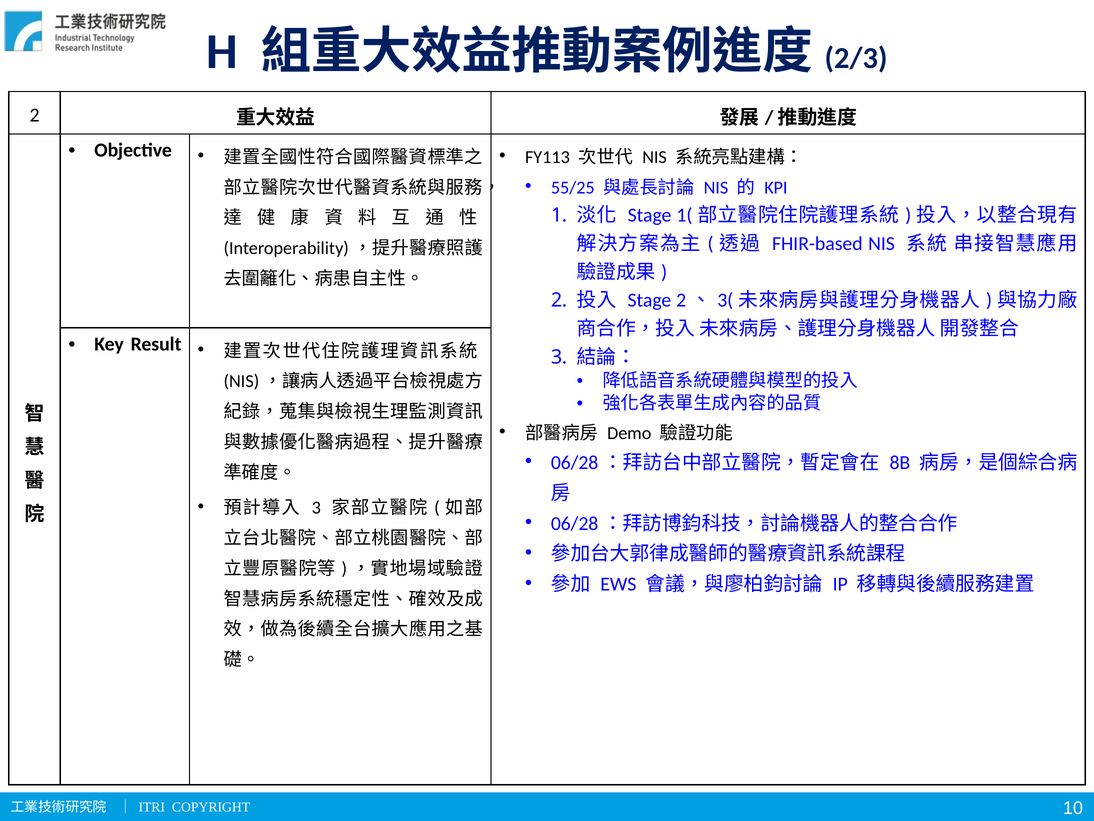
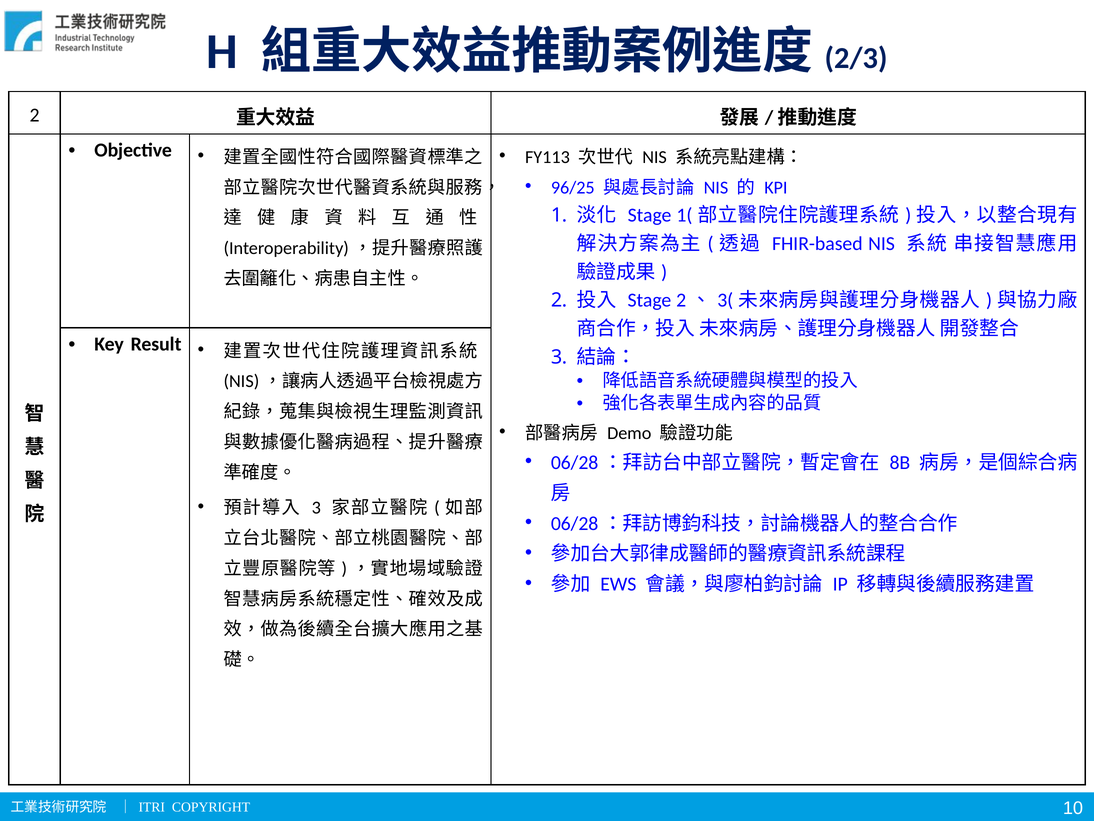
55/25: 55/25 -> 96/25
